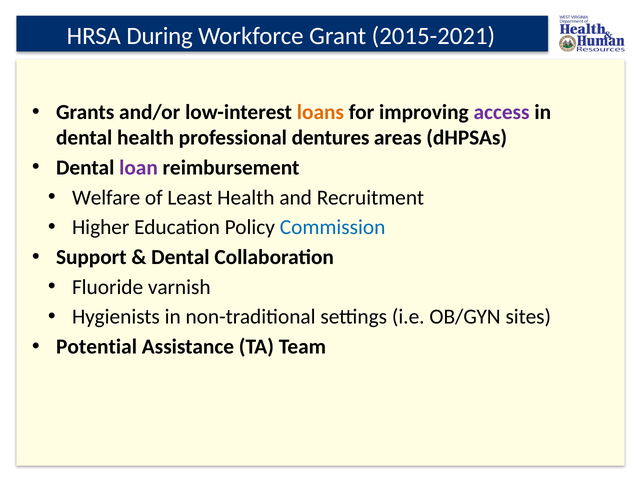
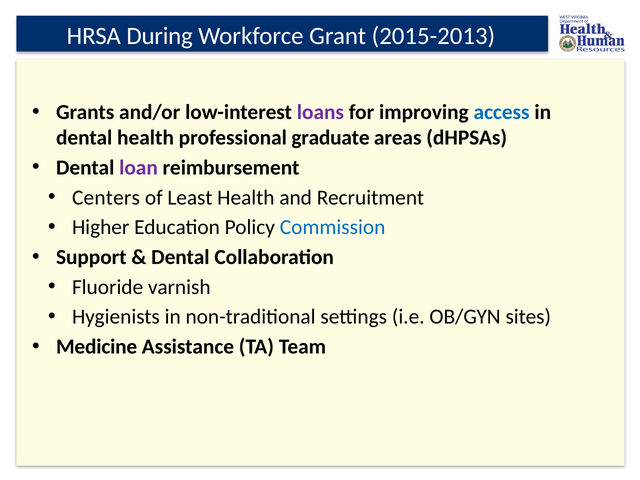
2015-2021: 2015-2021 -> 2015-2013
loans colour: orange -> purple
access colour: purple -> blue
dentures: dentures -> graduate
Welfare: Welfare -> Centers
Potential: Potential -> Medicine
